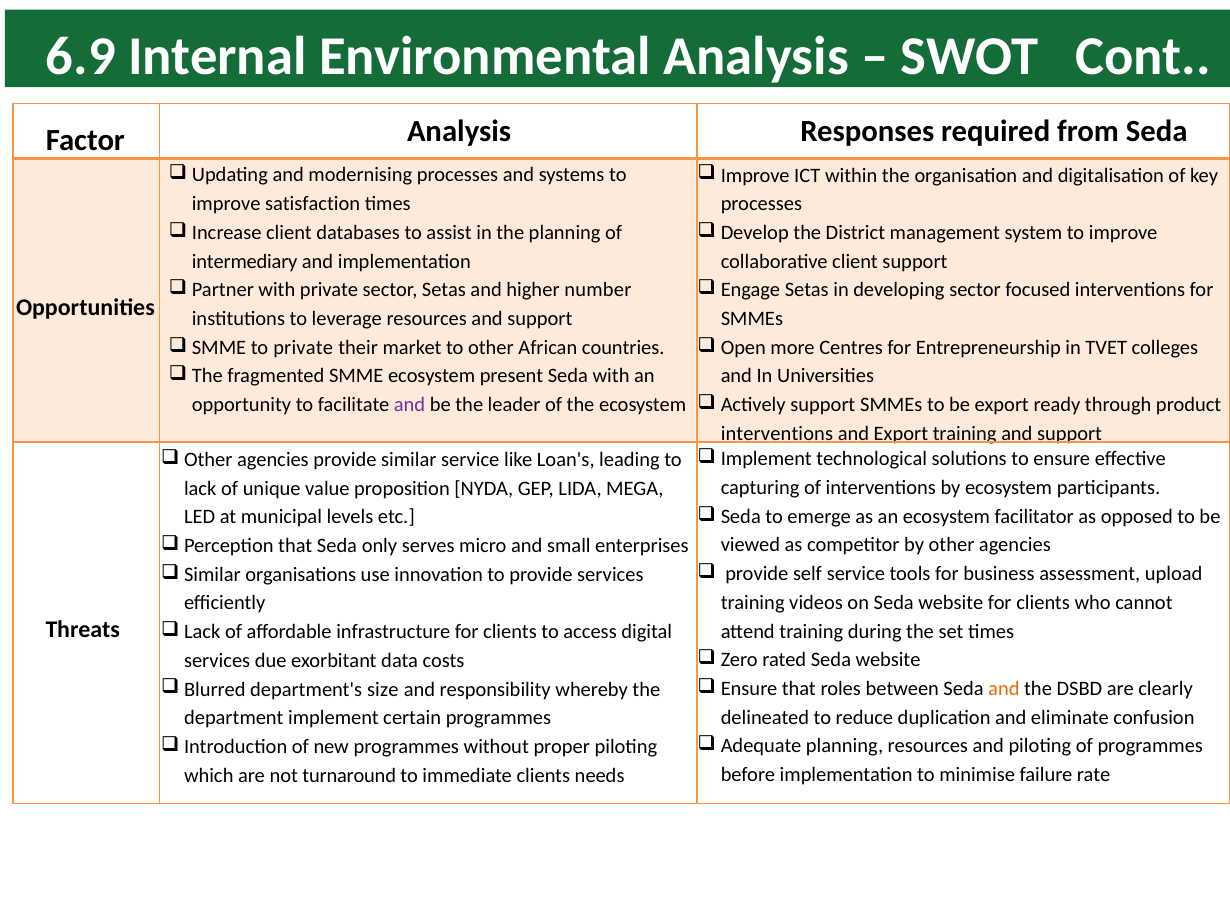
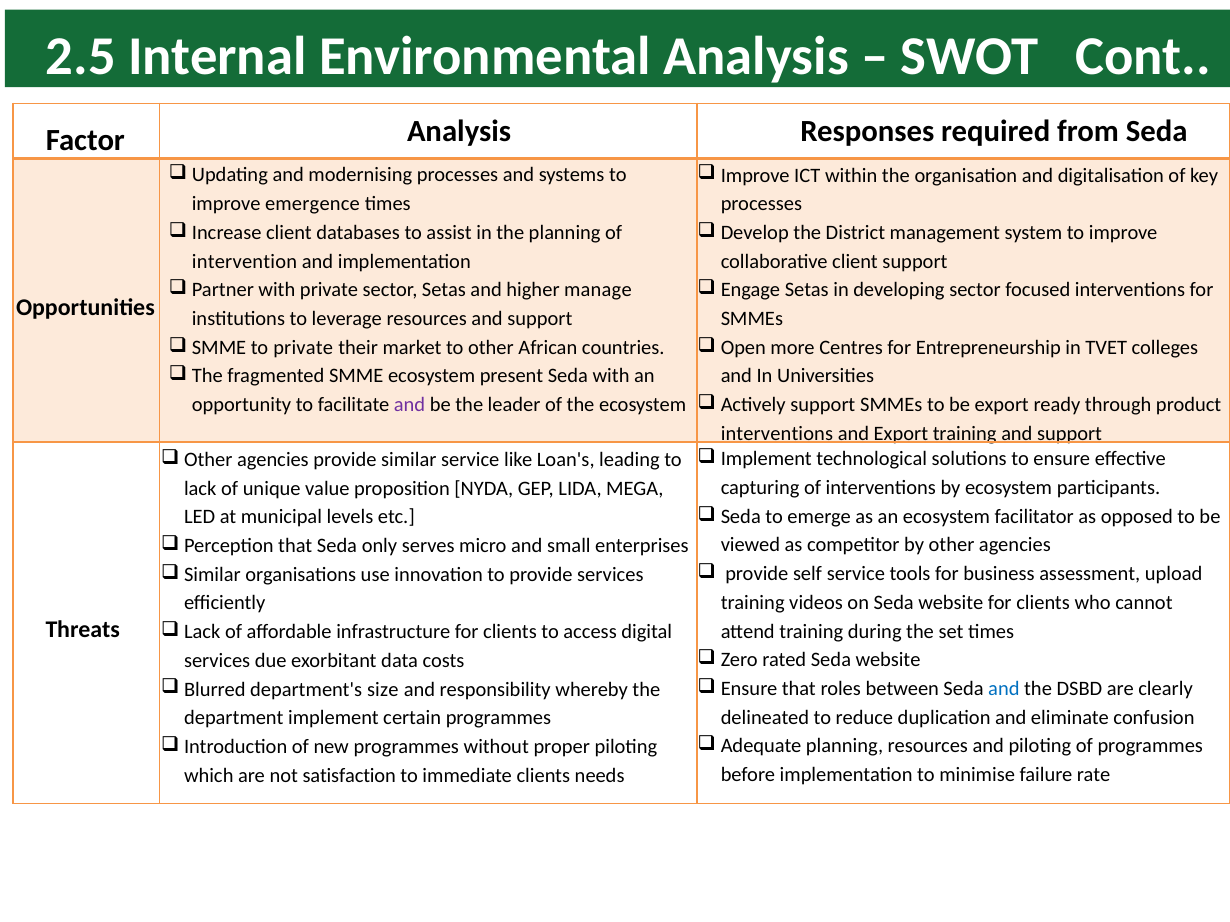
6.9: 6.9 -> 2.5
satisfaction: satisfaction -> emergence
intermediary: intermediary -> intervention
number: number -> manage
and at (1004, 689) colour: orange -> blue
turnaround: turnaround -> satisfaction
